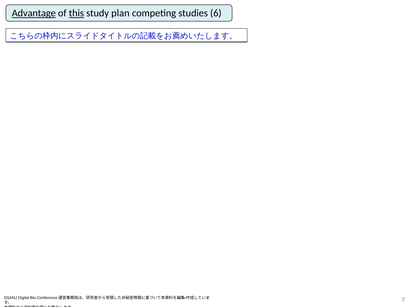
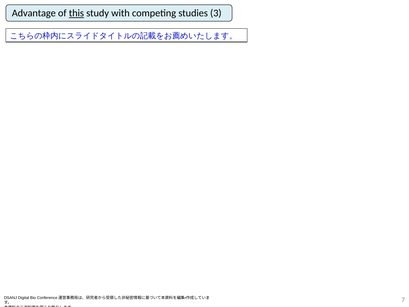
Advantage underline: present -> none
plan: plan -> with
6: 6 -> 3
